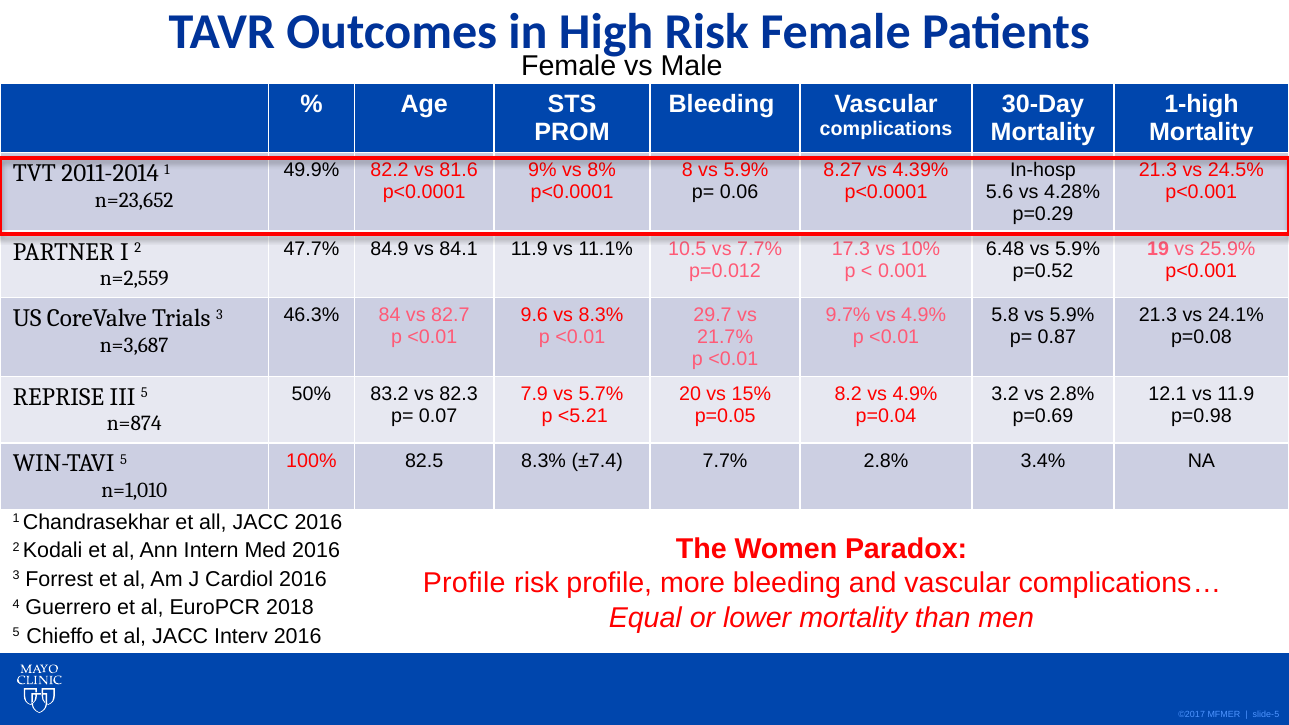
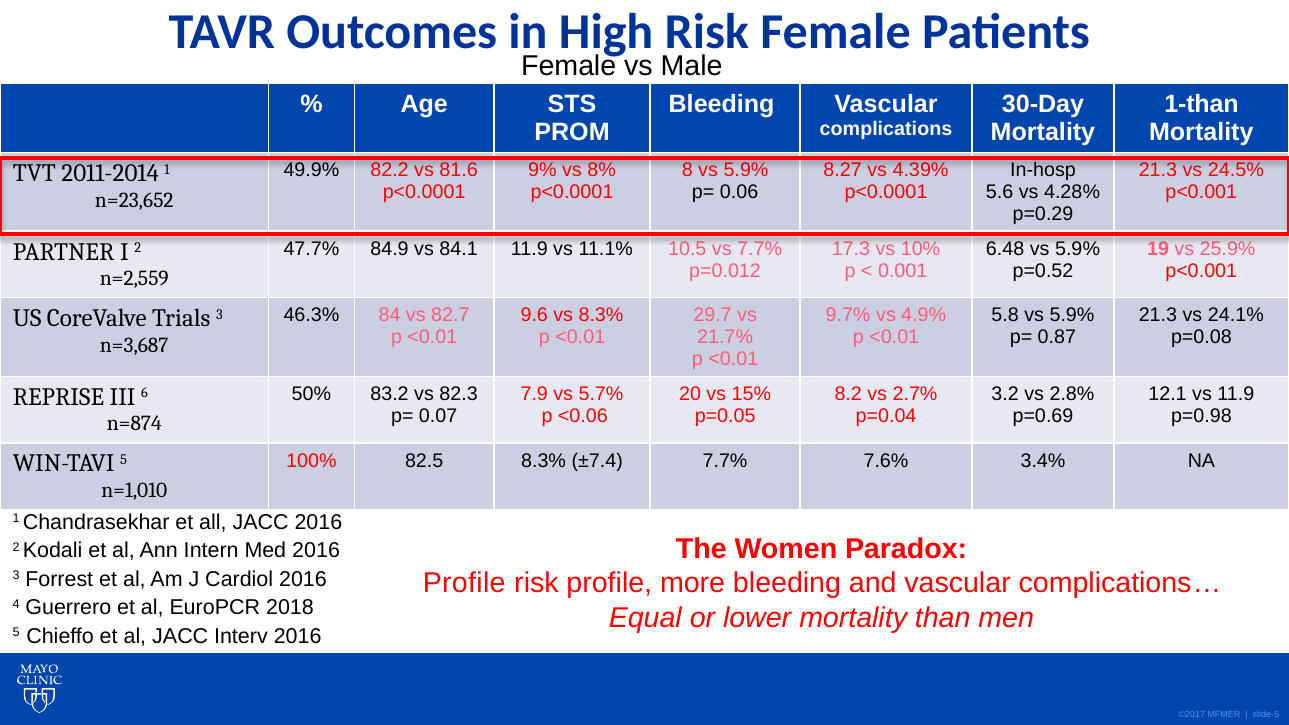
1-high: 1-high -> 1-than
8.2 vs 4.9%: 4.9% -> 2.7%
III 5: 5 -> 6
<5.21: <5.21 -> <0.06
7.7% 2.8%: 2.8% -> 7.6%
